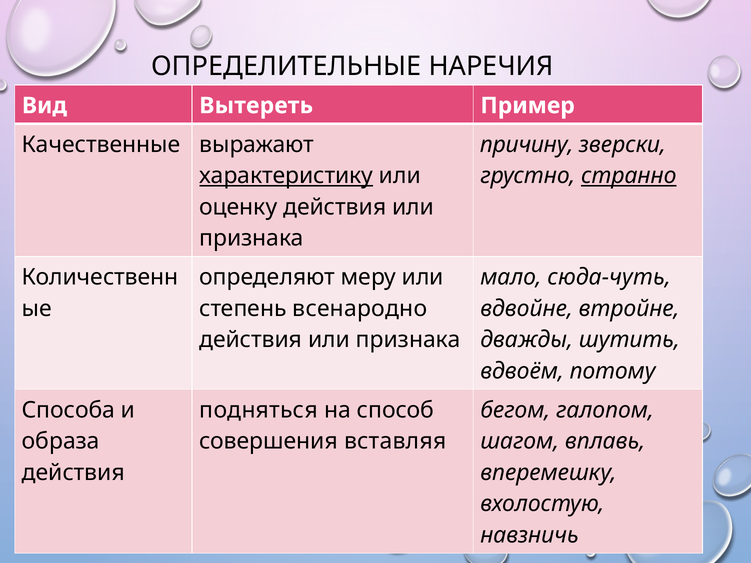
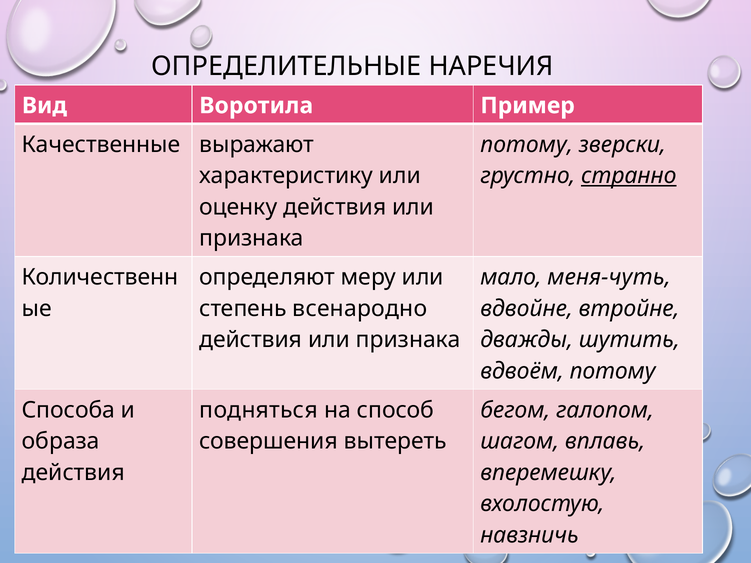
Вытереть: Вытереть -> Воротила
причину at (527, 145): причину -> потому
характеристику underline: present -> none
сюда-чуть: сюда-чуть -> меня-чуть
вставляя: вставляя -> вытереть
